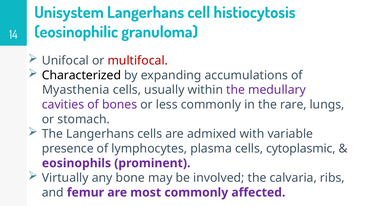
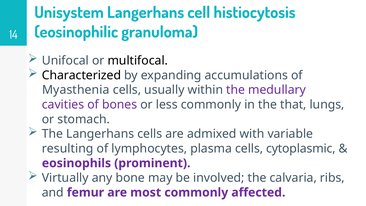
multifocal colour: red -> black
rare: rare -> that
presence: presence -> resulting
